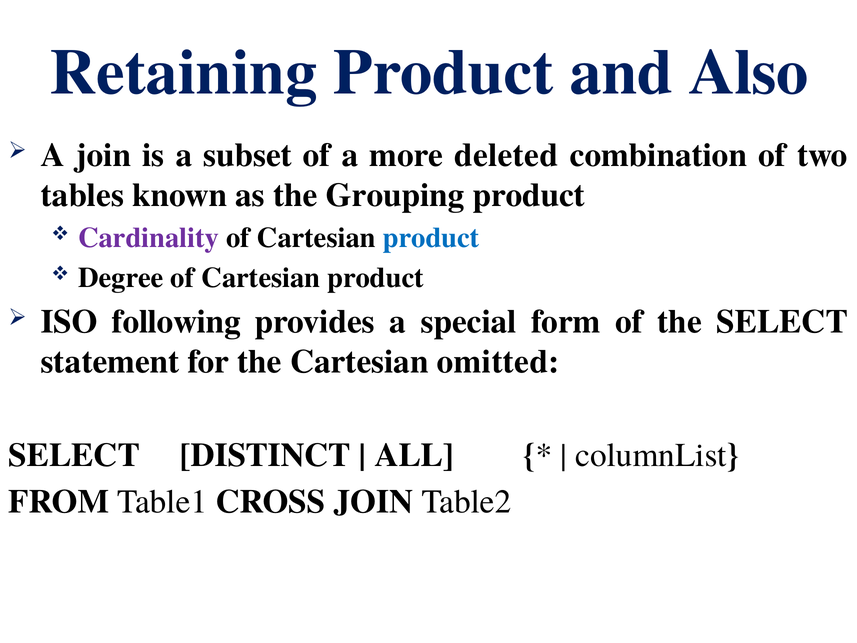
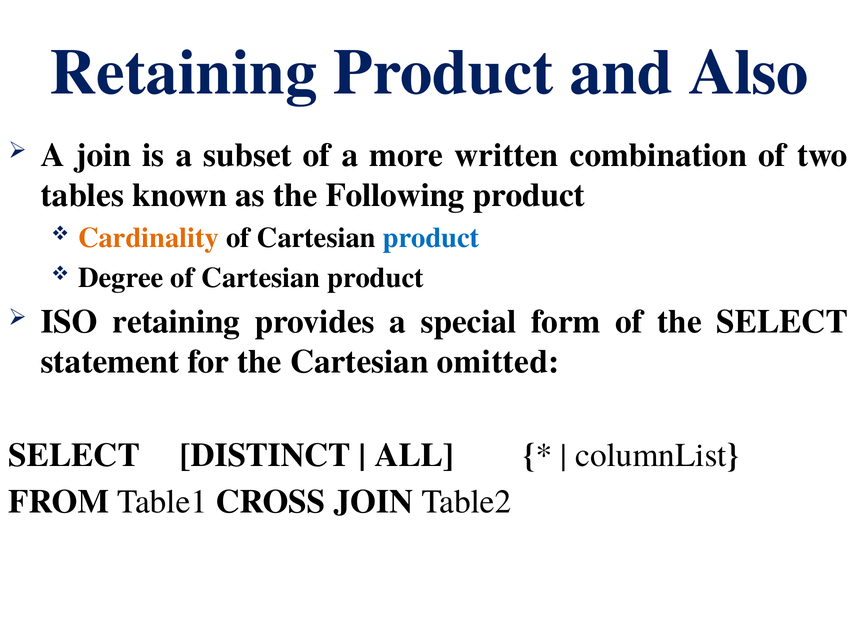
deleted: deleted -> written
Grouping: Grouping -> Following
Cardinality colour: purple -> orange
ISO following: following -> retaining
